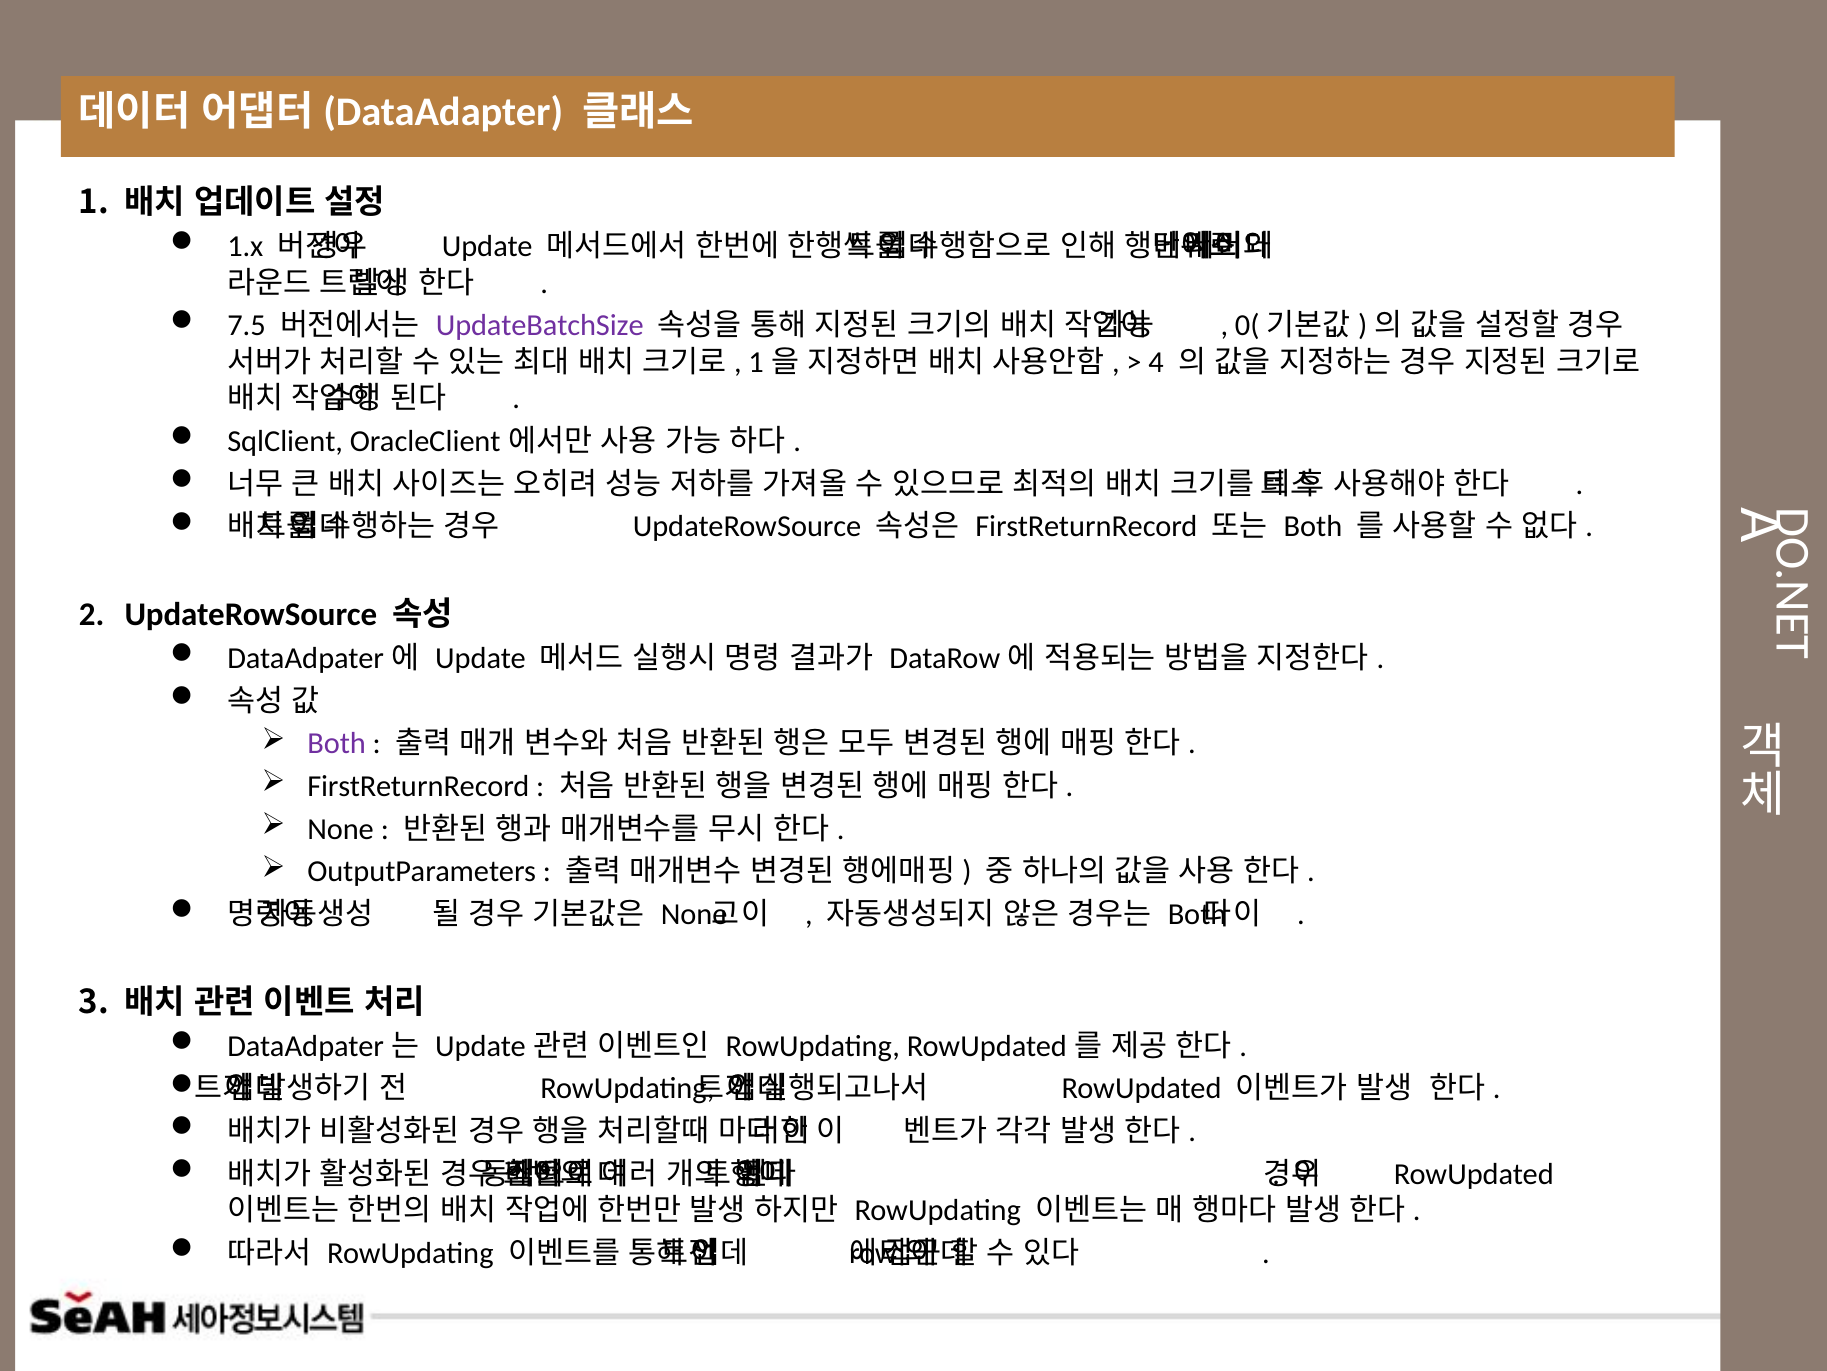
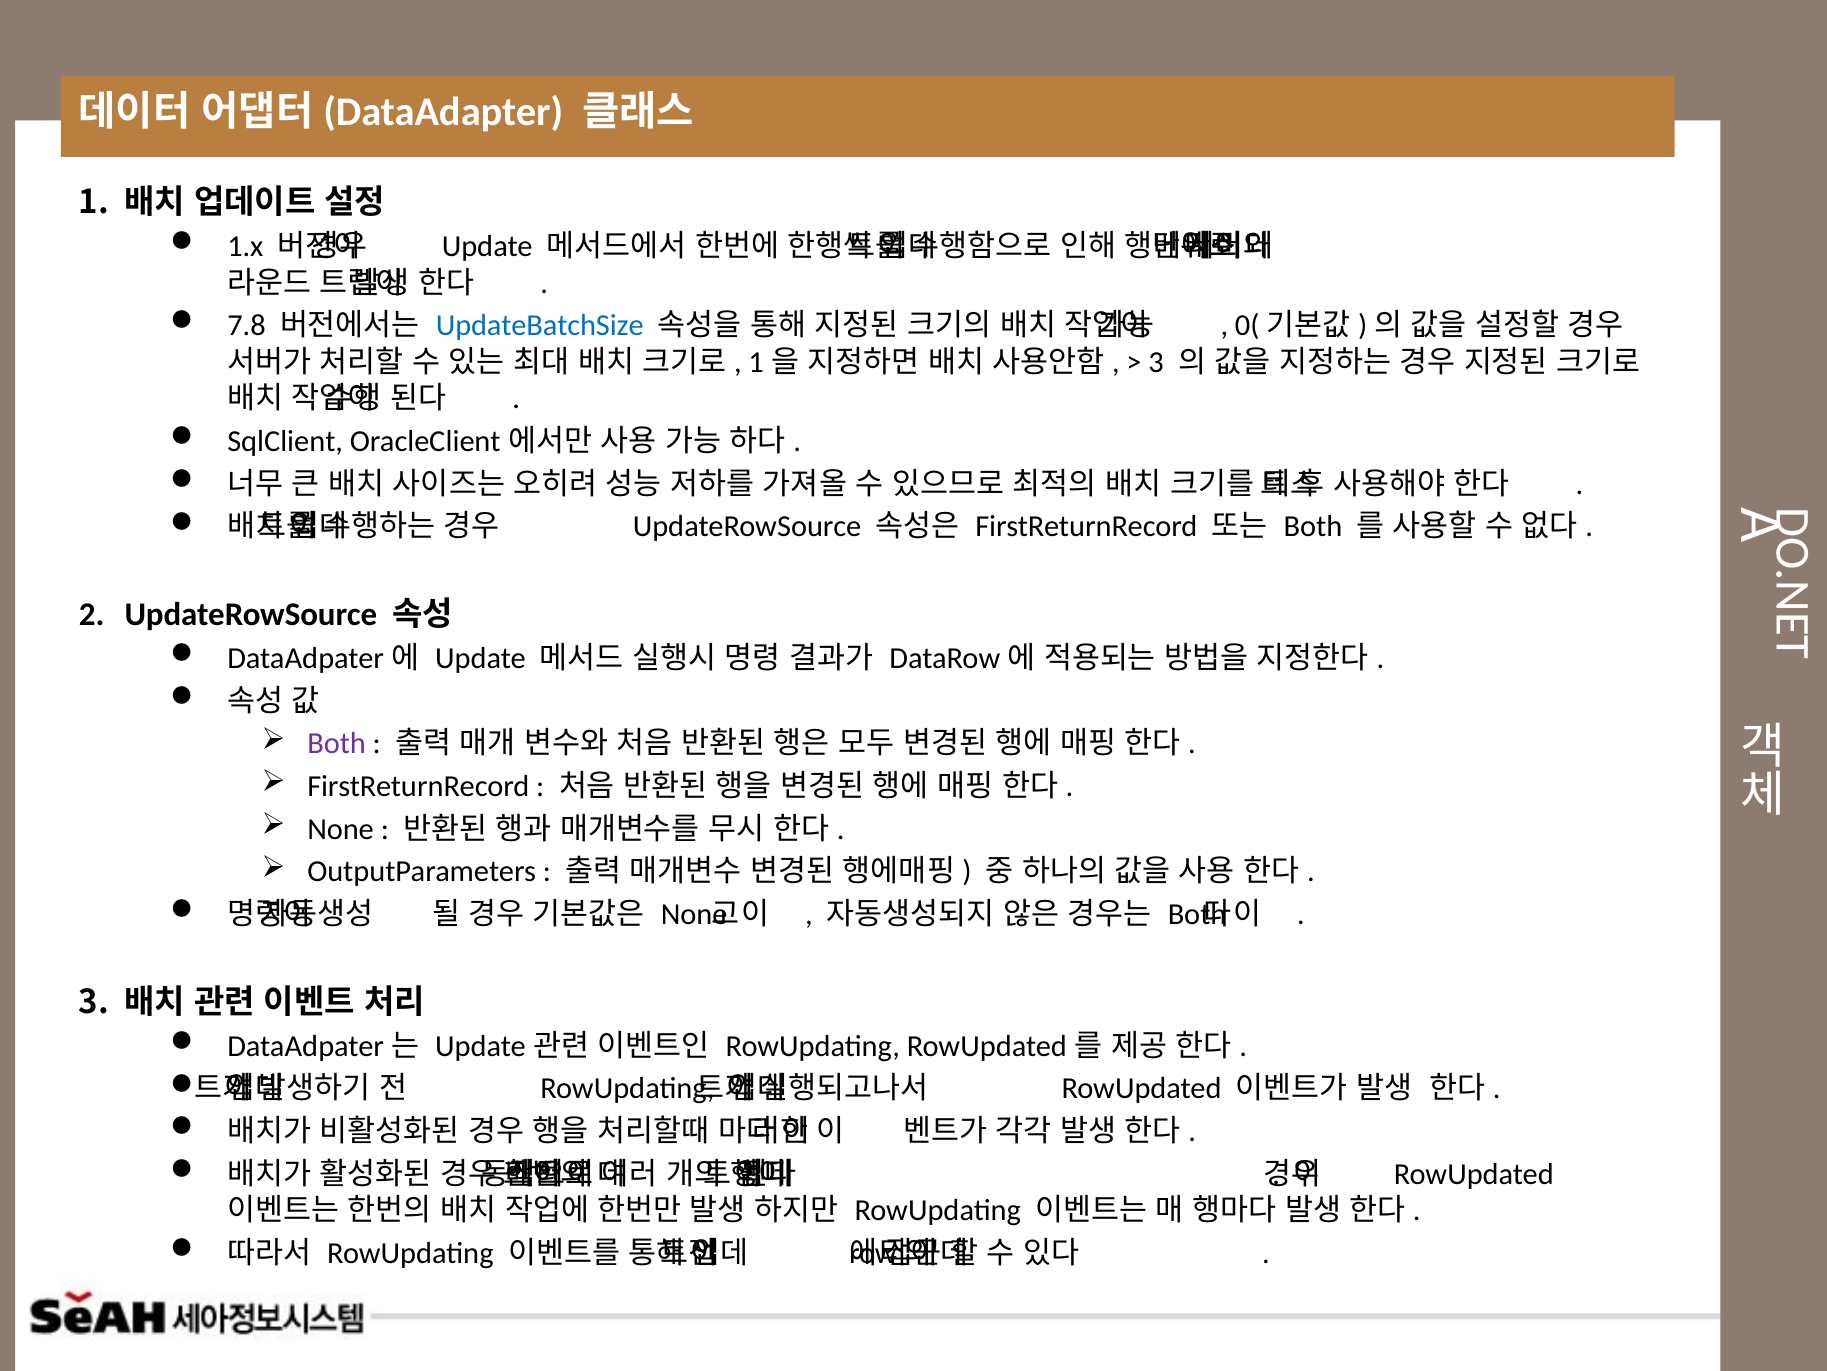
7.5: 7.5 -> 7.8
UpdateBatchSize colour: purple -> blue
4 at (1156, 362): 4 -> 3
